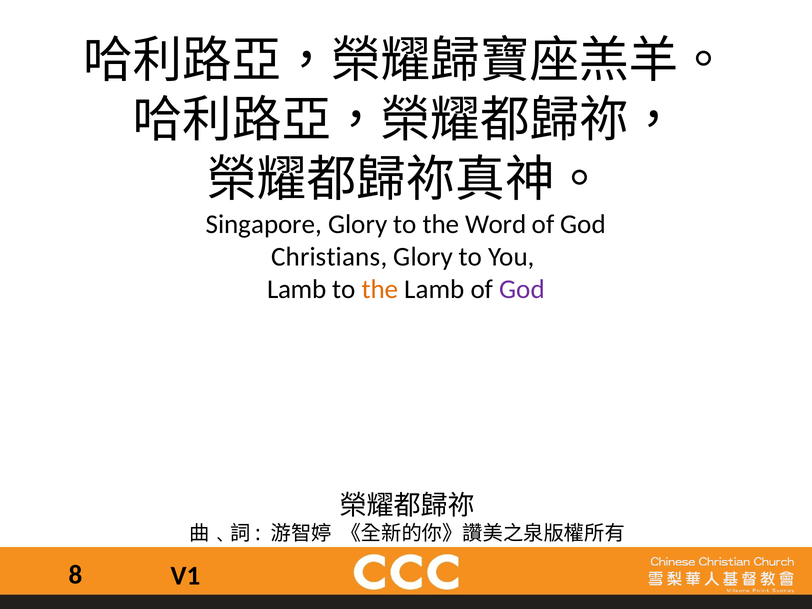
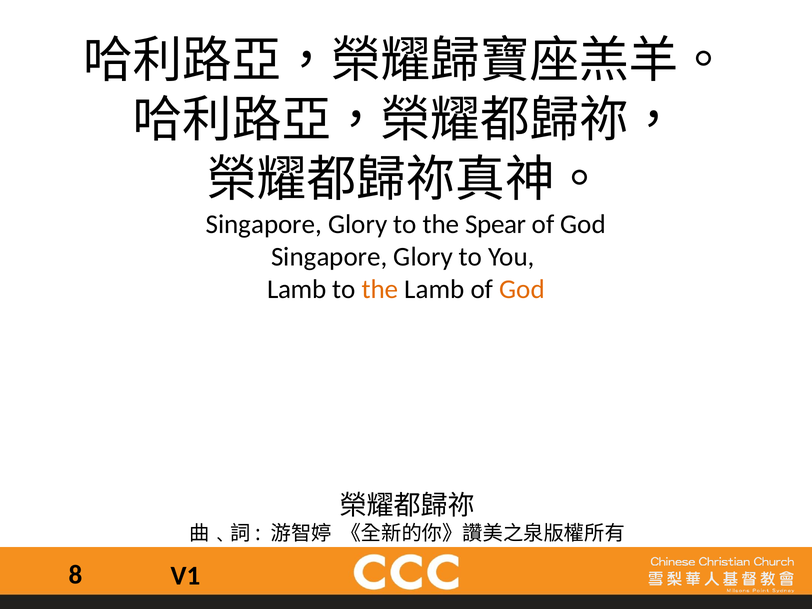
Word: Word -> Spear
Christians at (329, 257): Christians -> Singapore
God at (522, 289) colour: purple -> orange
